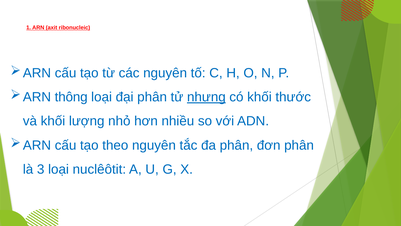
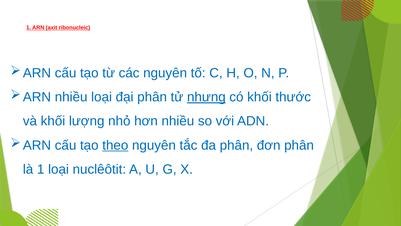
thông at (71, 97): thông -> nhiều
theo underline: none -> present
là 3: 3 -> 1
